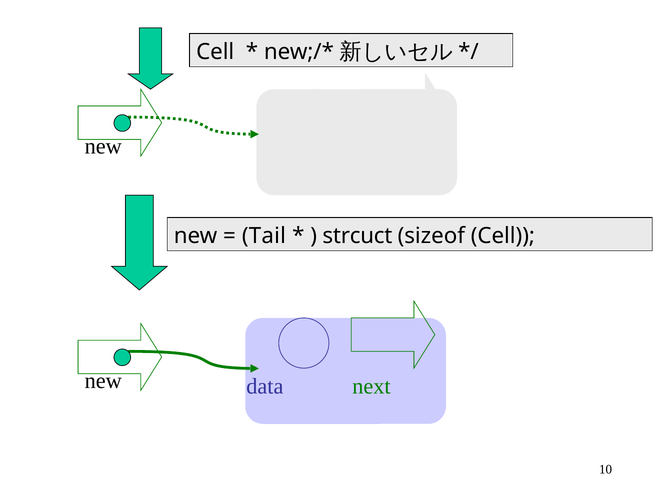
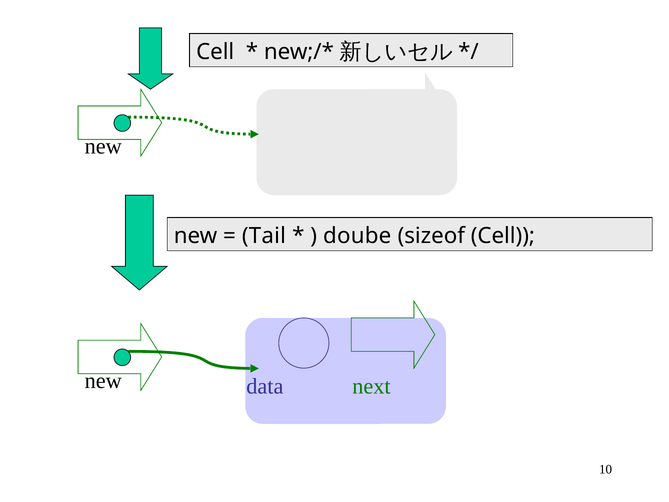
strcuct: strcuct -> doube
